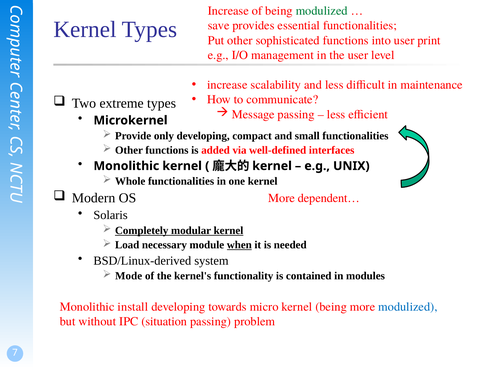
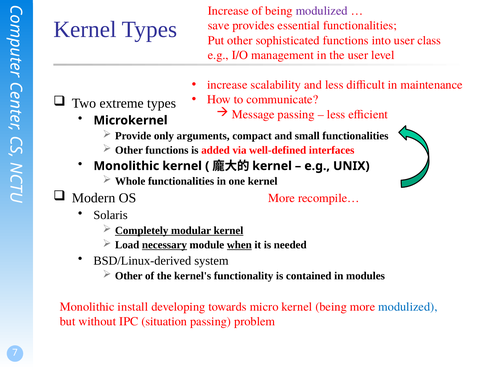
modulized at (322, 11) colour: green -> purple
print: print -> class
only developing: developing -> arguments
dependent…: dependent… -> recompile…
necessary underline: none -> present
Mode at (129, 276): Mode -> Other
